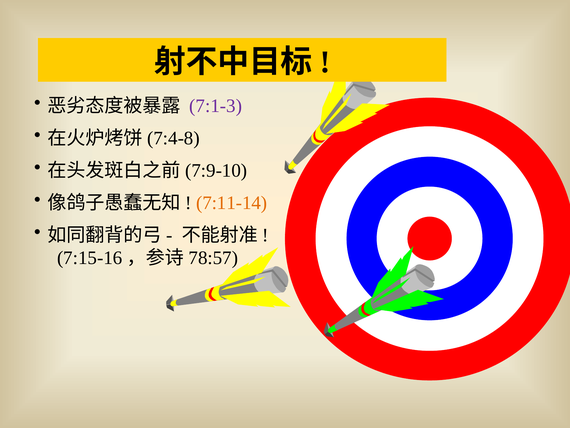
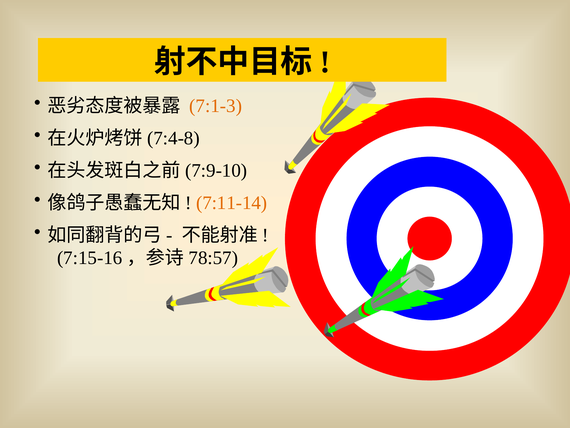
7:1-3 colour: purple -> orange
